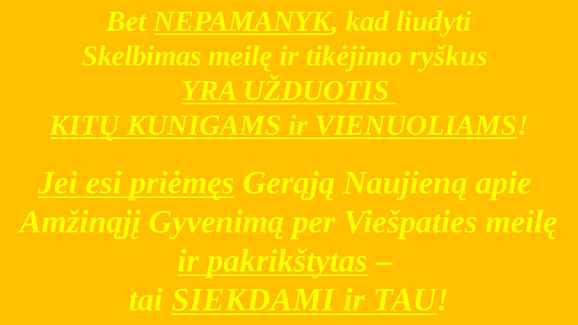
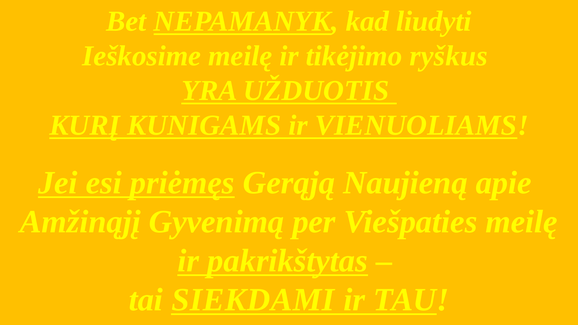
Skelbimas: Skelbimas -> Ieškosime
KITŲ: KITŲ -> KURĮ
